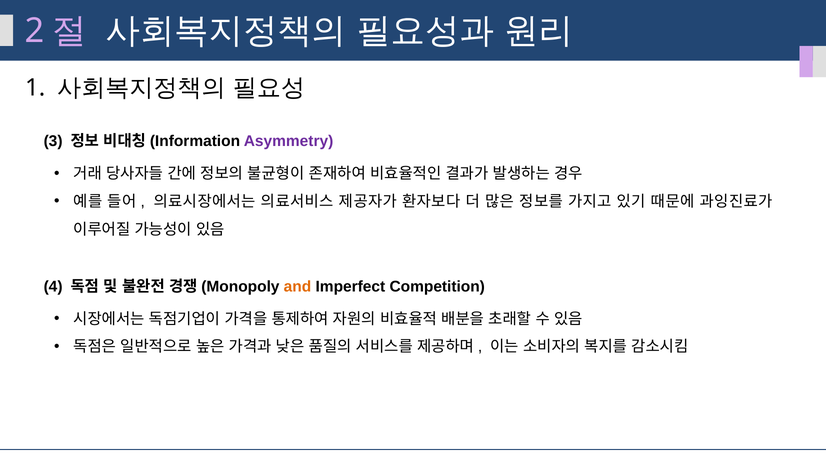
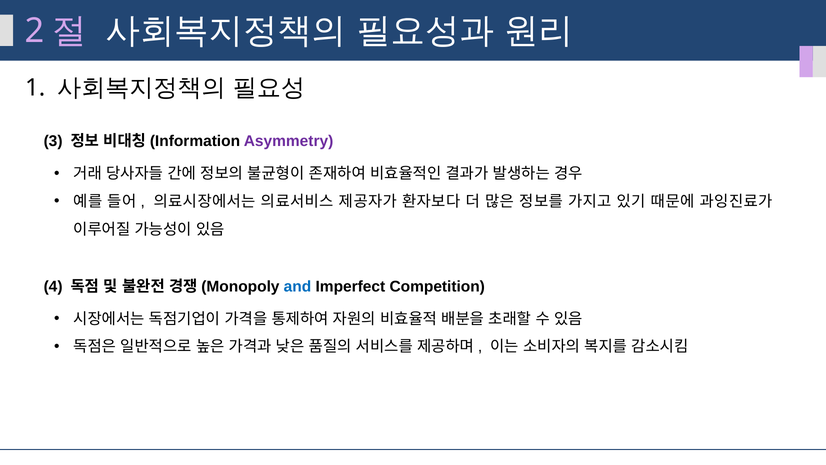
and colour: orange -> blue
